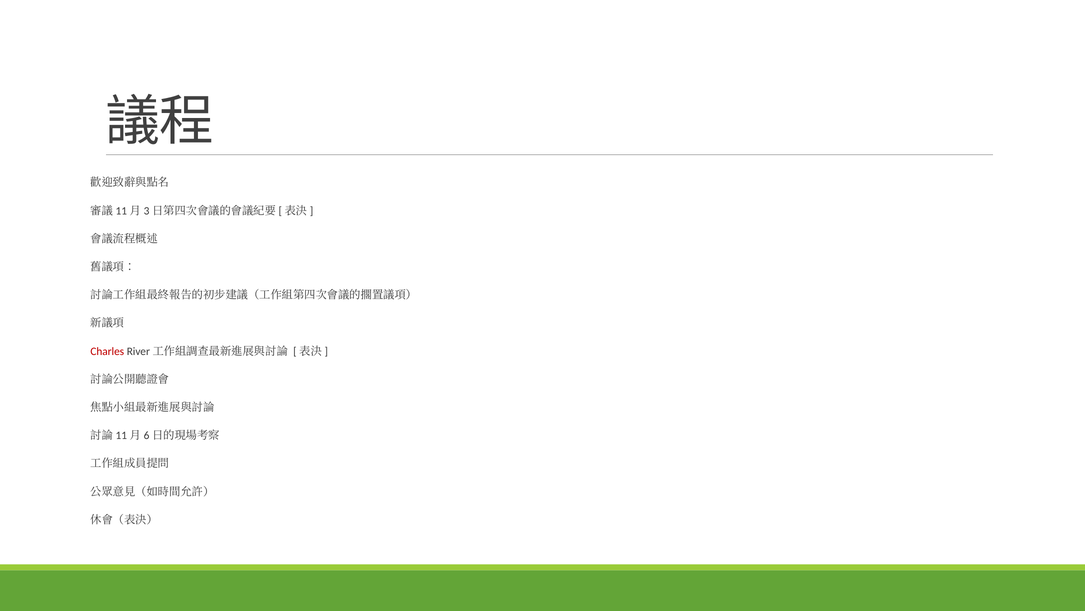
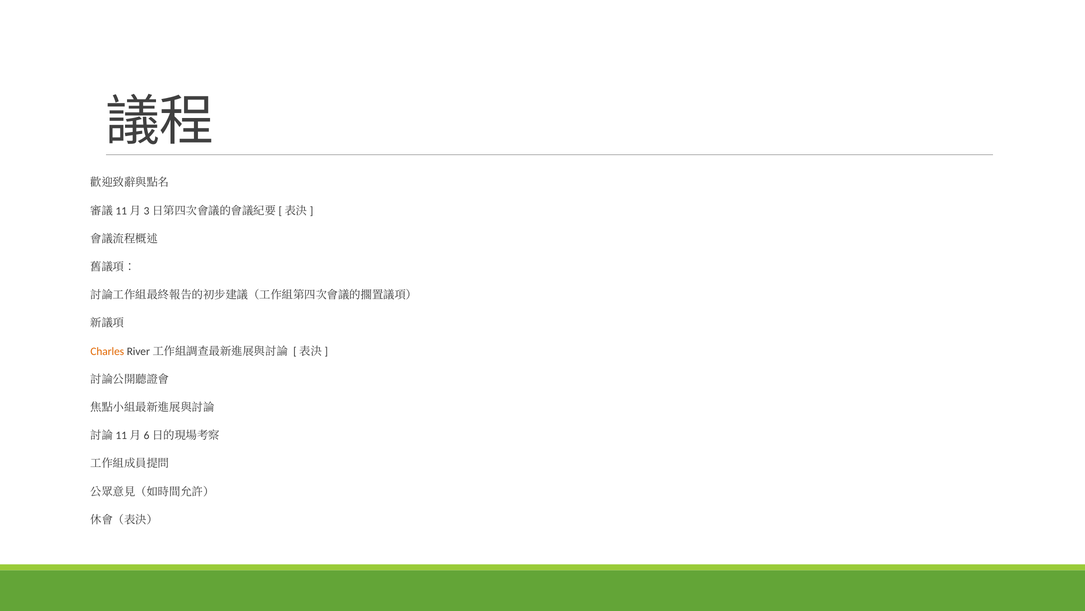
Charles colour: red -> orange
